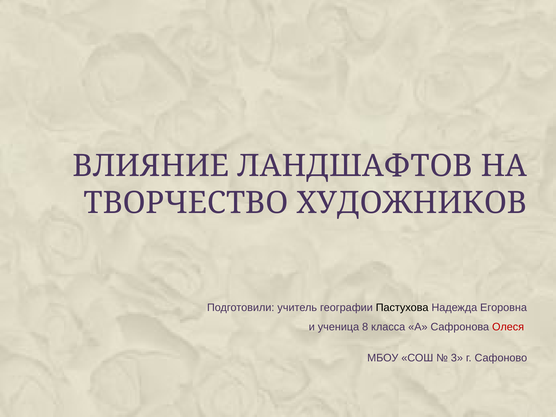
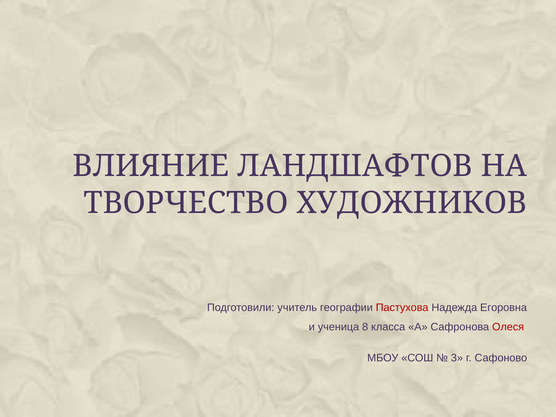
Пастухова colour: black -> red
